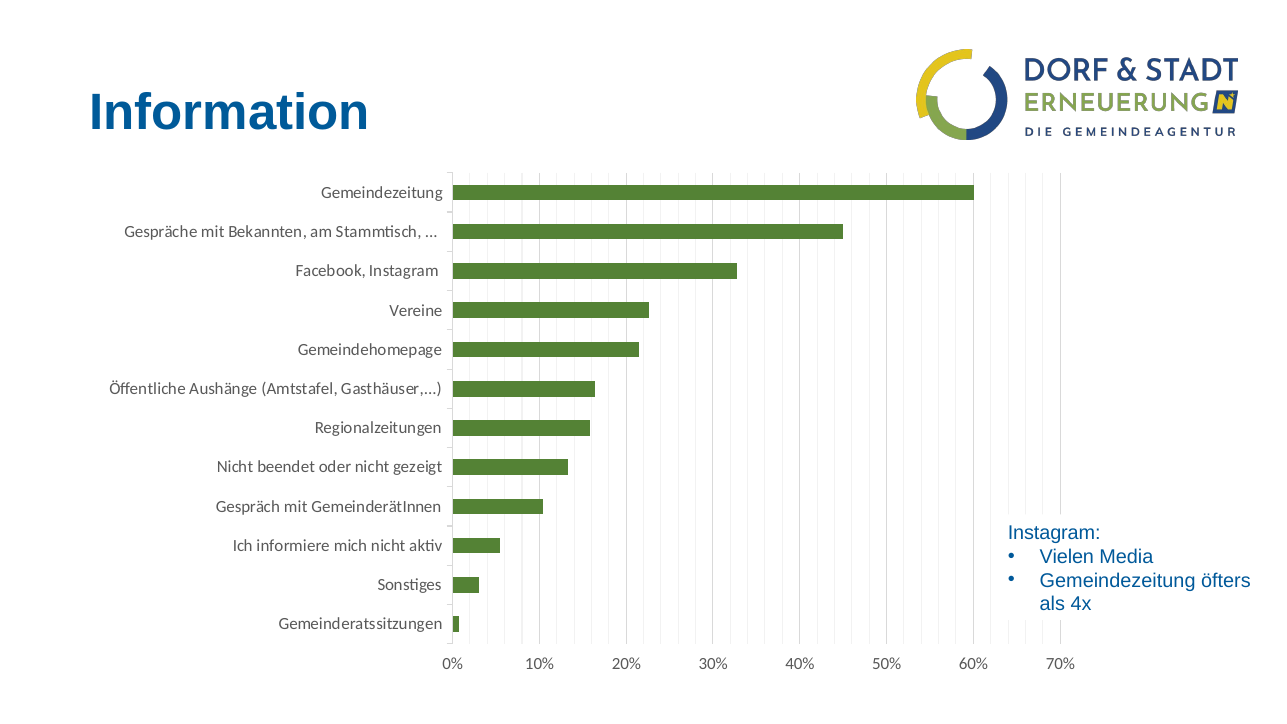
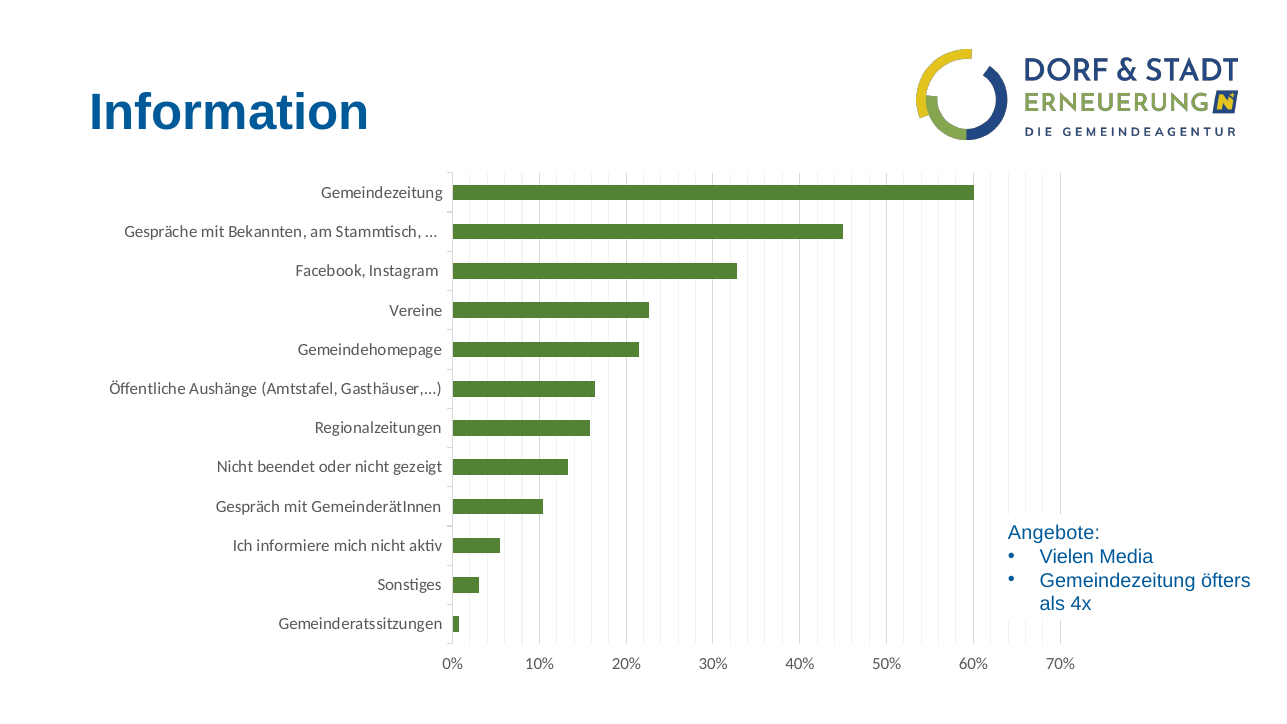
Instagram at (1054, 533): Instagram -> Angebote
